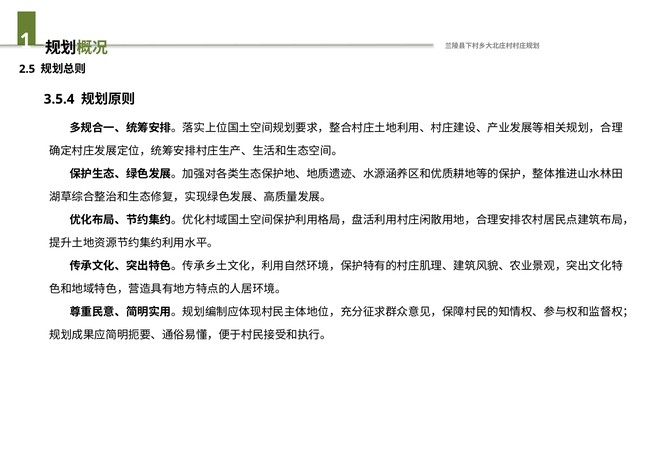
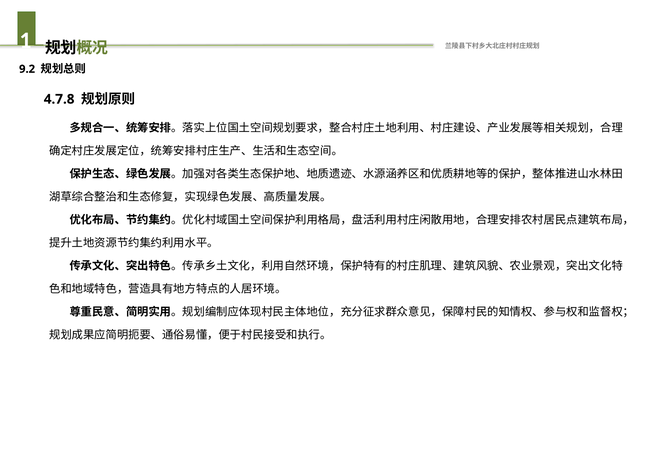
2.5: 2.5 -> 9.2
3.5.4: 3.5.4 -> 4.7.8
